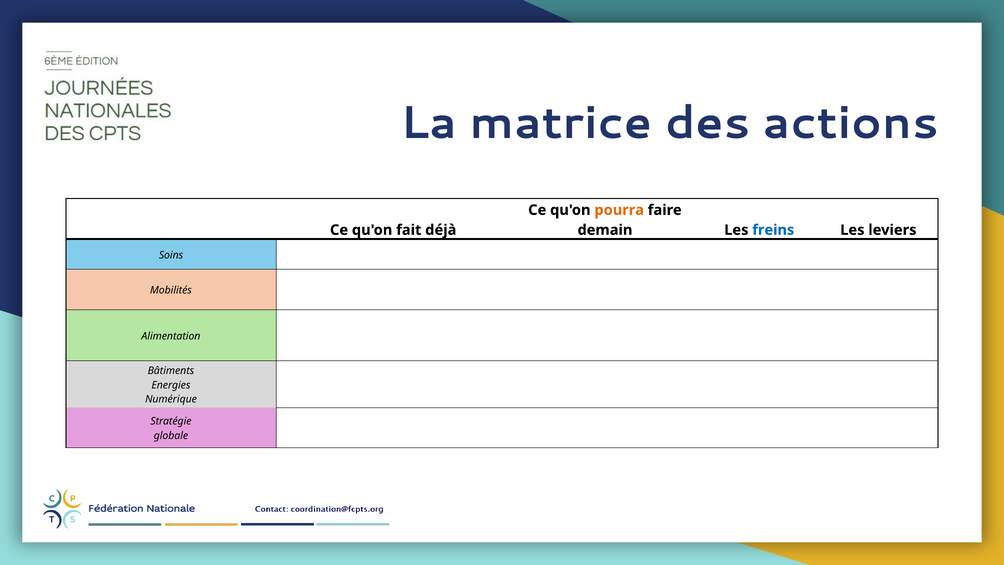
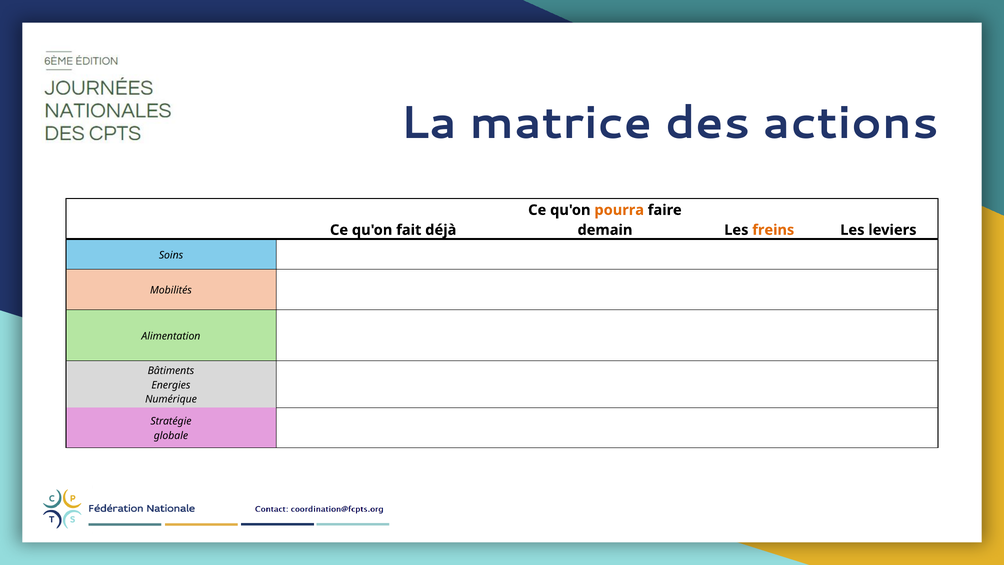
freins colour: blue -> orange
